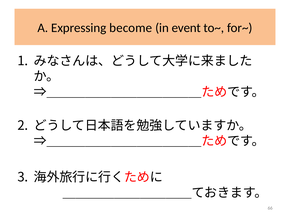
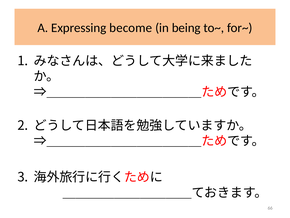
event: event -> being
